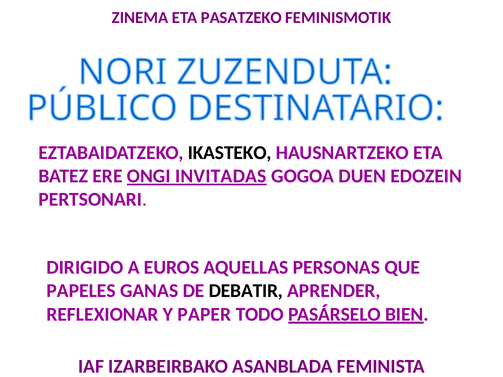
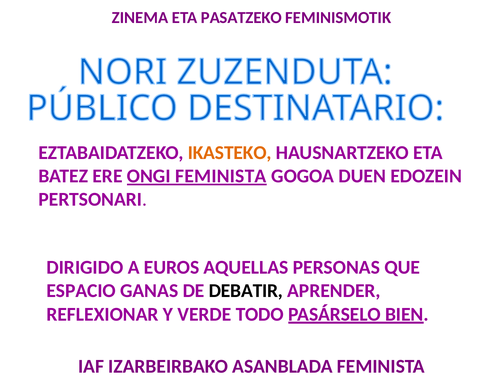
IKASTEKO colour: black -> orange
ONGI INVITADAS: INVITADAS -> FEMINISTA
PAPELES: PAPELES -> ESPACIO
PAPER: PAPER -> VERDE
